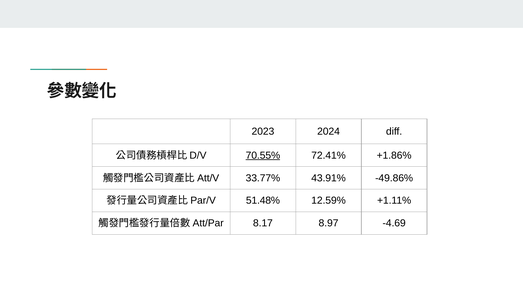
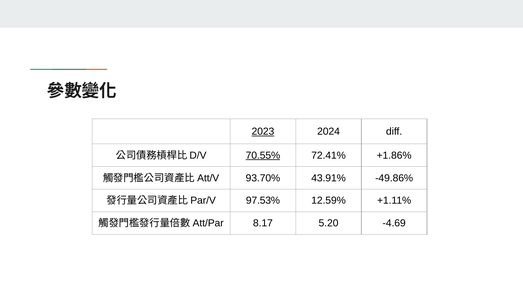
2023 underline: none -> present
33.77%: 33.77% -> 93.70%
51.48%: 51.48% -> 97.53%
8.97: 8.97 -> 5.20
